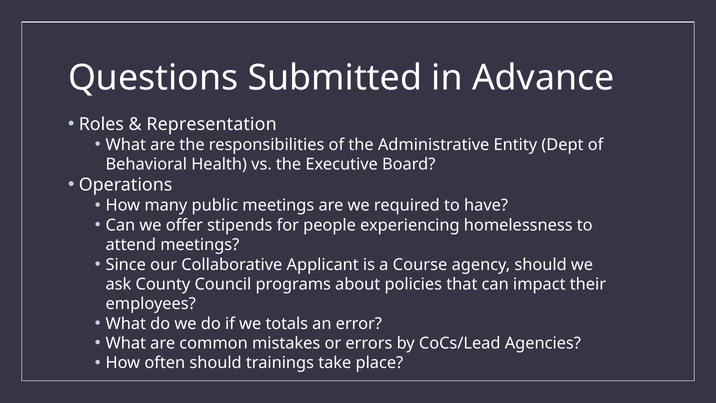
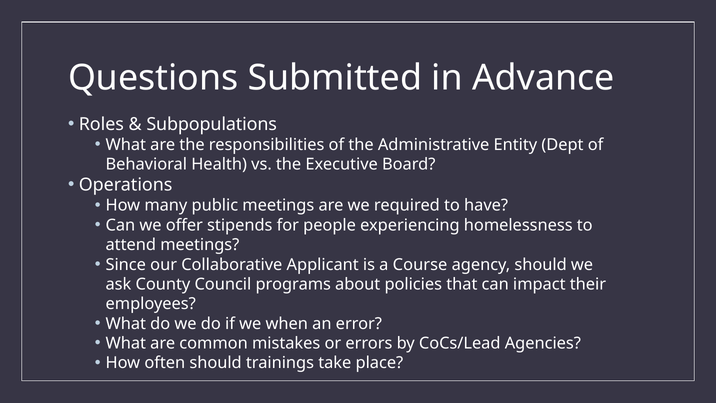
Representation: Representation -> Subpopulations
totals: totals -> when
